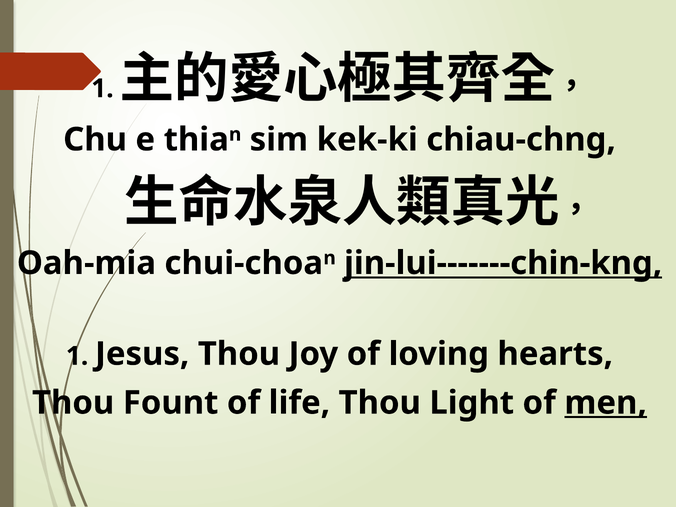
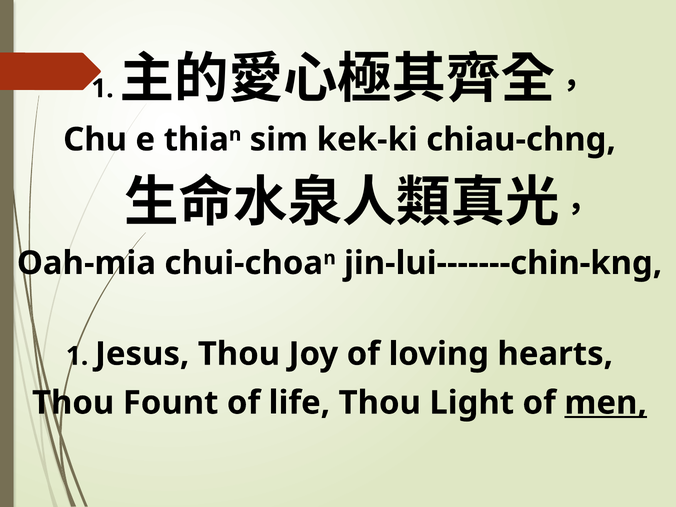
jin-lui-------chin-kng underline: present -> none
